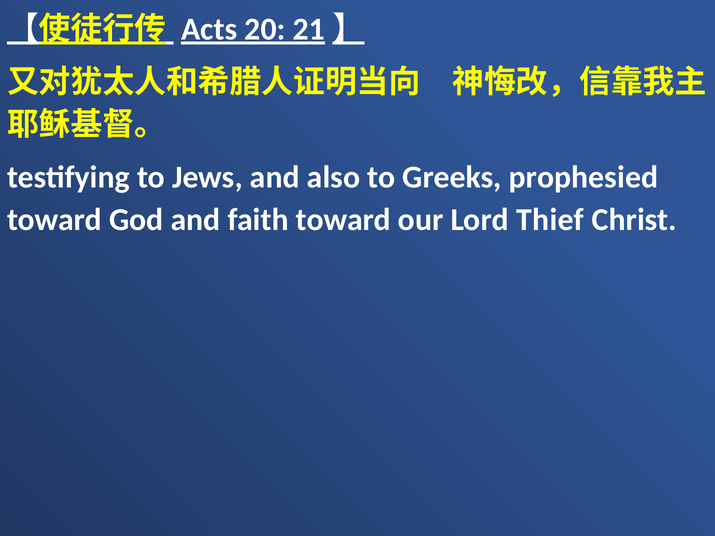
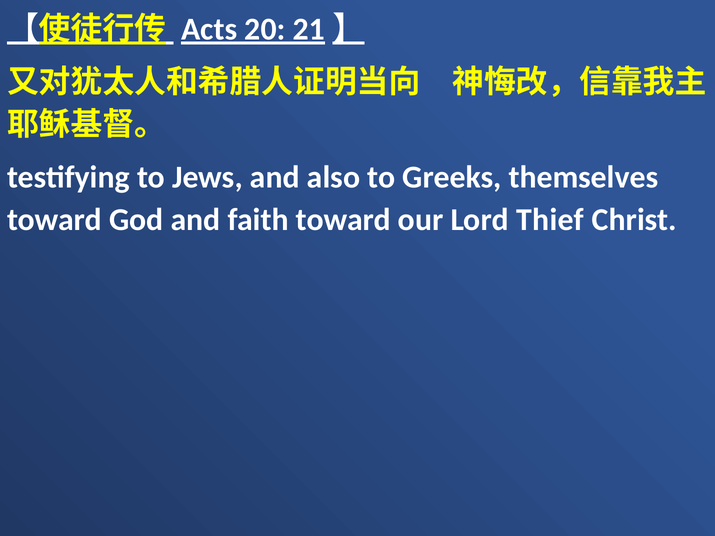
prophesied: prophesied -> themselves
